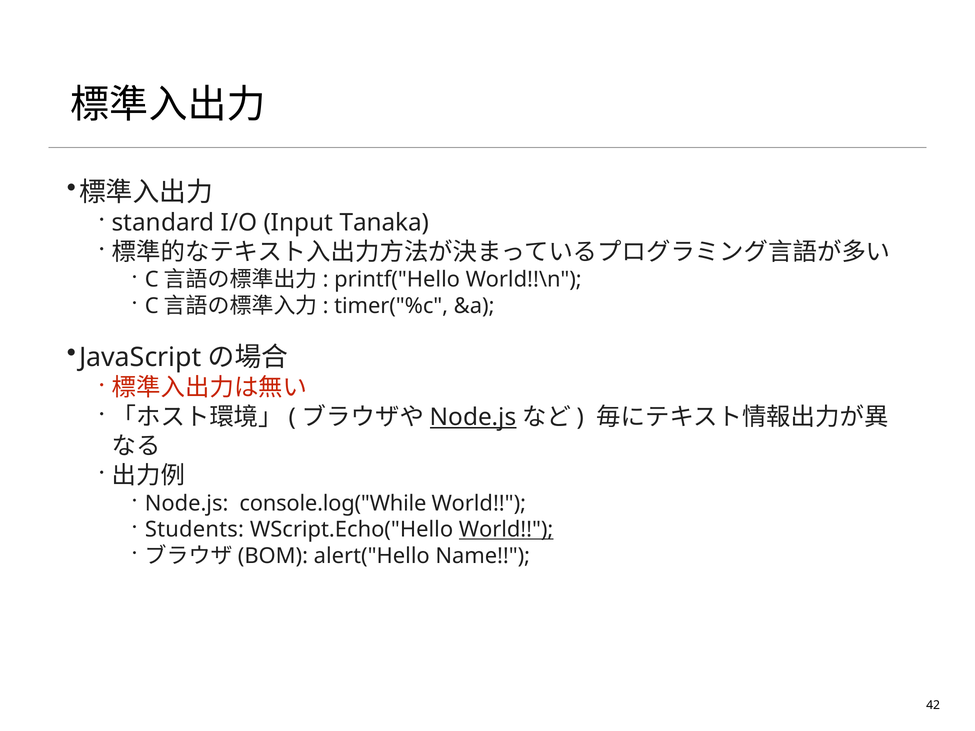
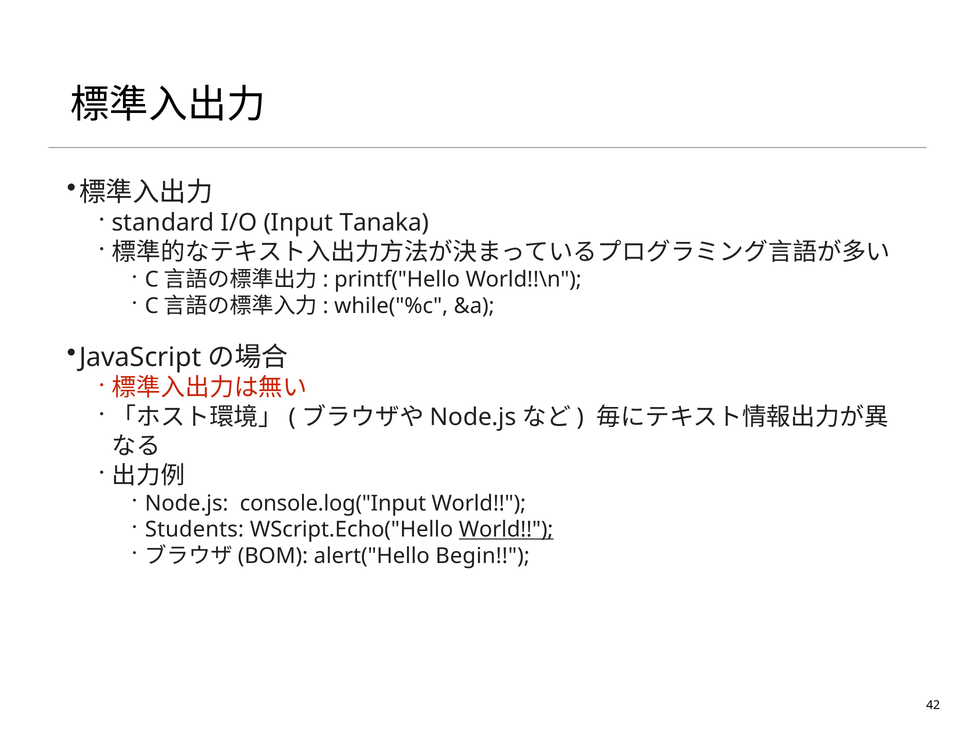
timer("%c: timer("%c -> while("%c
Node.js at (473, 417) underline: present -> none
console.log("While: console.log("While -> console.log("Input
Name: Name -> Begin
